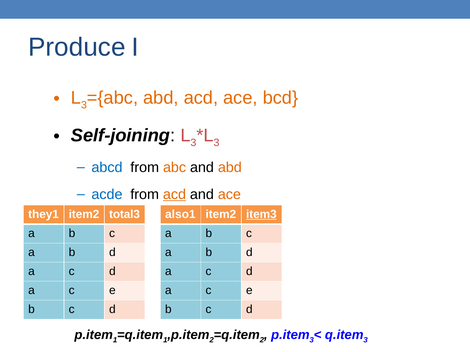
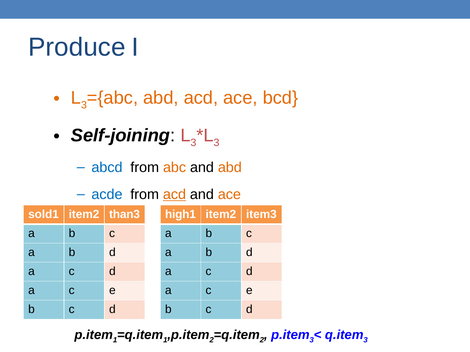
they1: they1 -> sold1
total3: total3 -> than3
also1: also1 -> high1
item3 underline: present -> none
